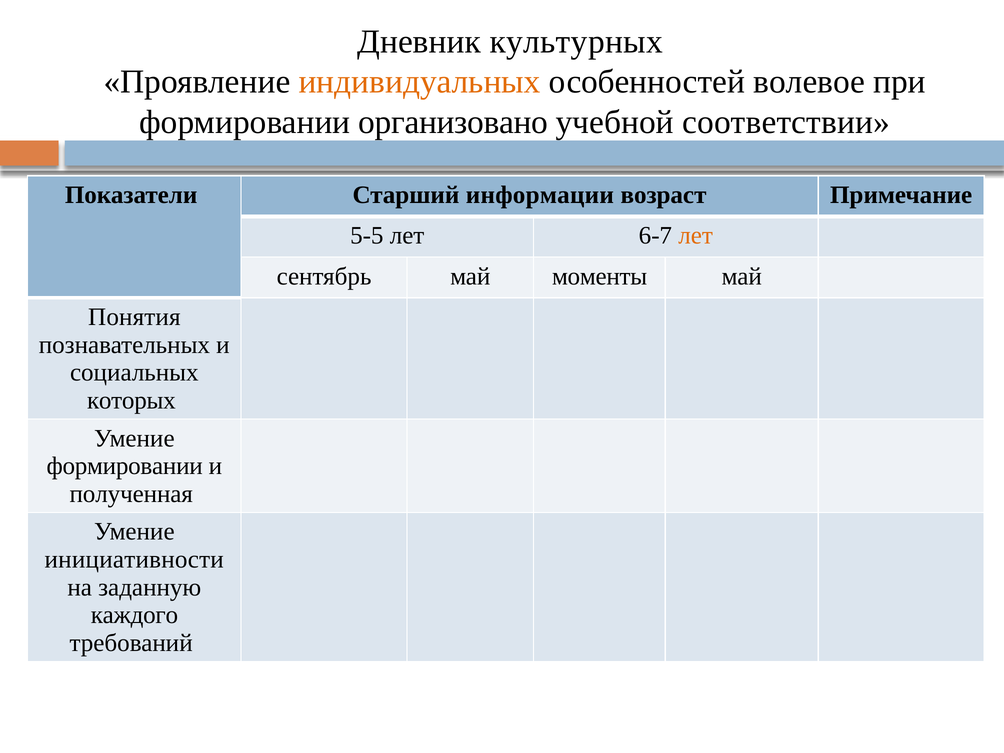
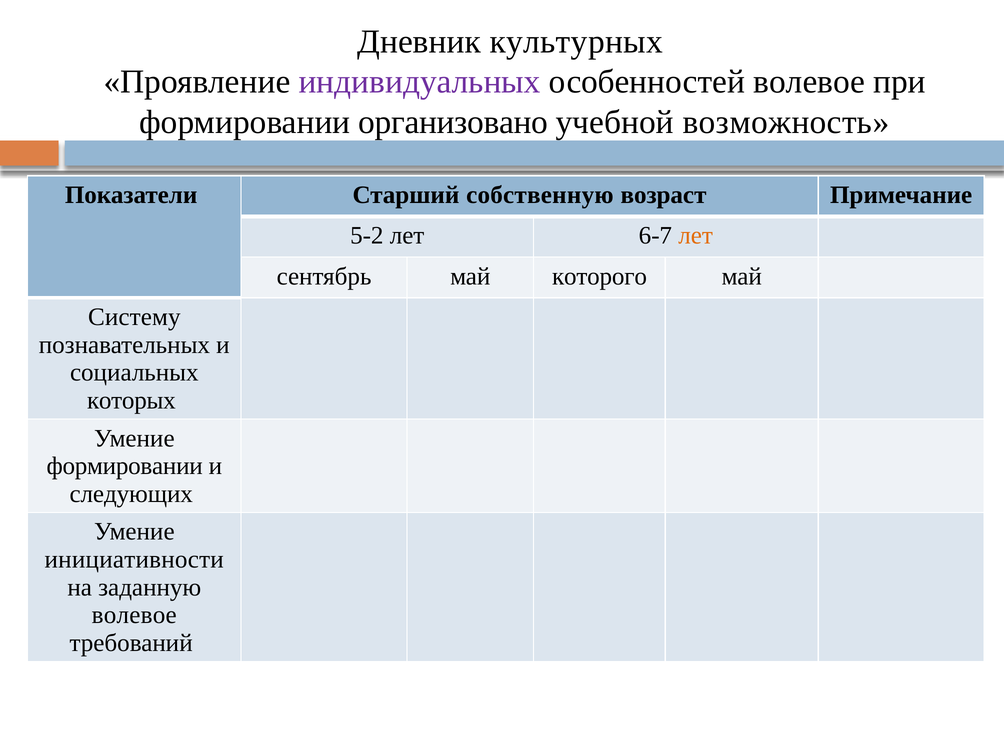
индивидуальных colour: orange -> purple
соответствии: соответствии -> возможность
информации: информации -> собственную
5-5: 5-5 -> 5-2
моменты: моменты -> которого
Понятия: Понятия -> Систему
полученная: полученная -> следующих
каждого at (134, 615): каждого -> волевое
